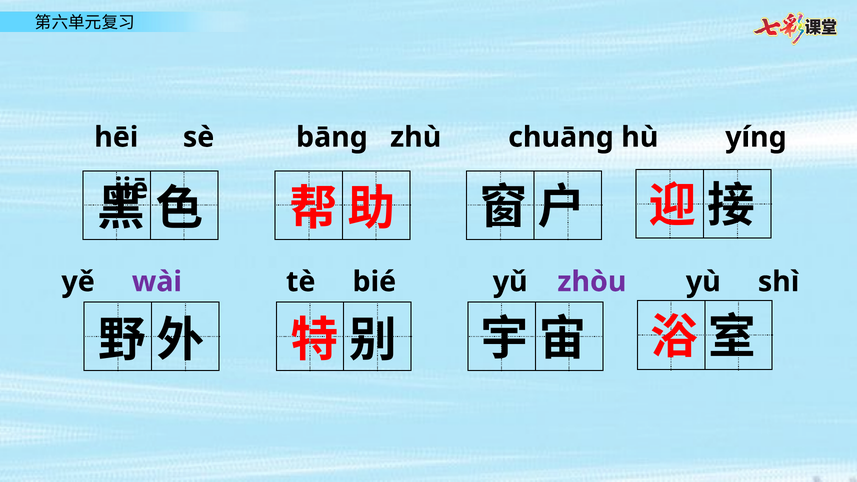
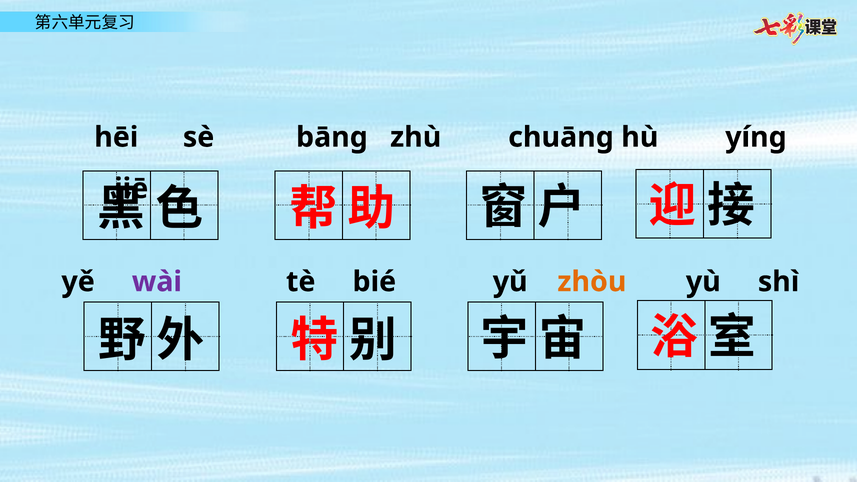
zhòu colour: purple -> orange
